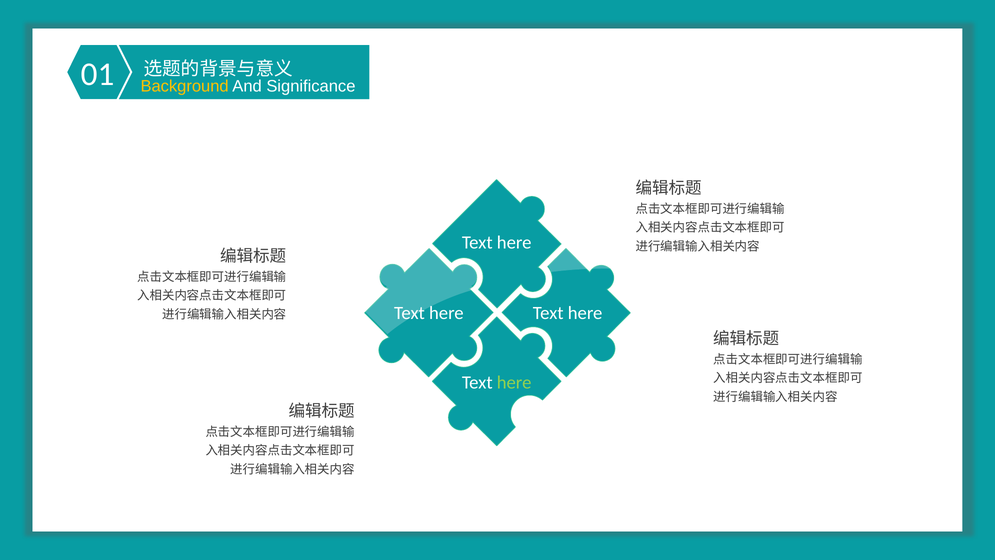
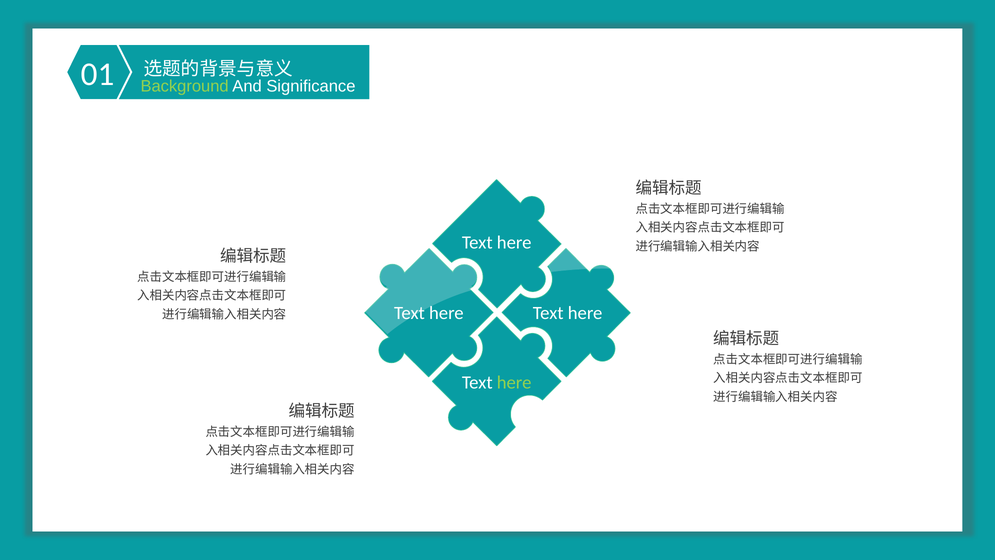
Background colour: yellow -> light green
